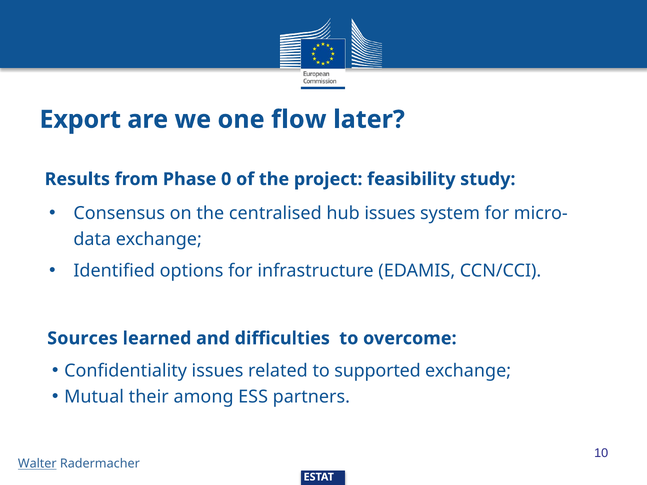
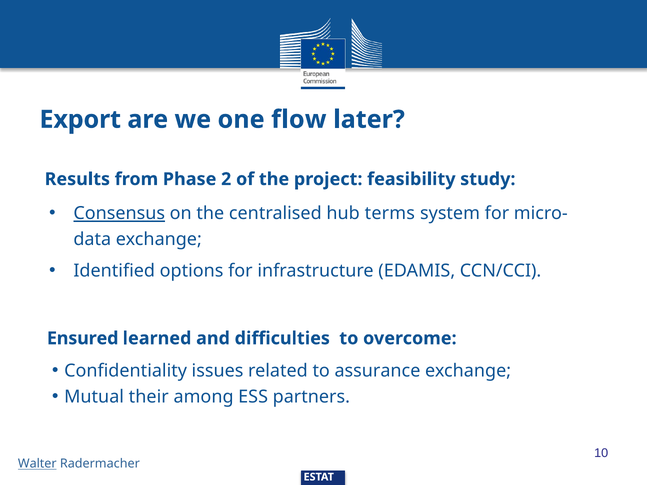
0: 0 -> 2
Consensus underline: none -> present
hub issues: issues -> terms
Sources: Sources -> Ensured
supported: supported -> assurance
